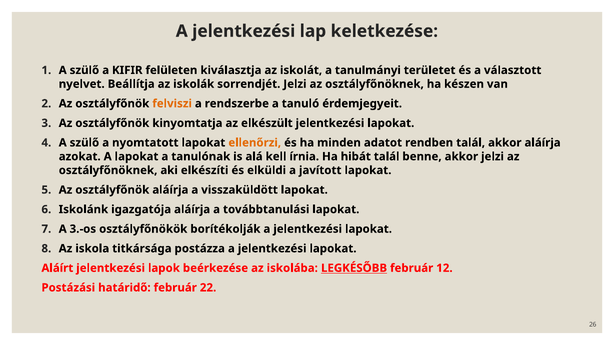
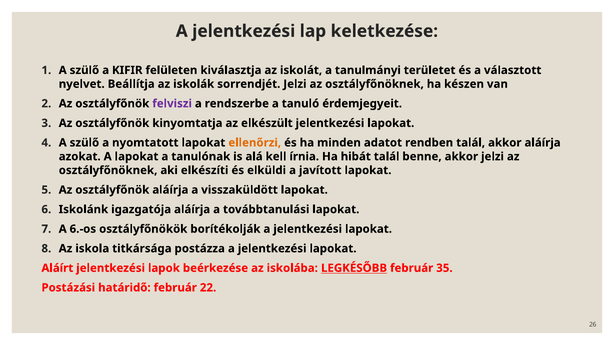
felviszi colour: orange -> purple
3.-os: 3.-os -> 6.-os
12: 12 -> 35
